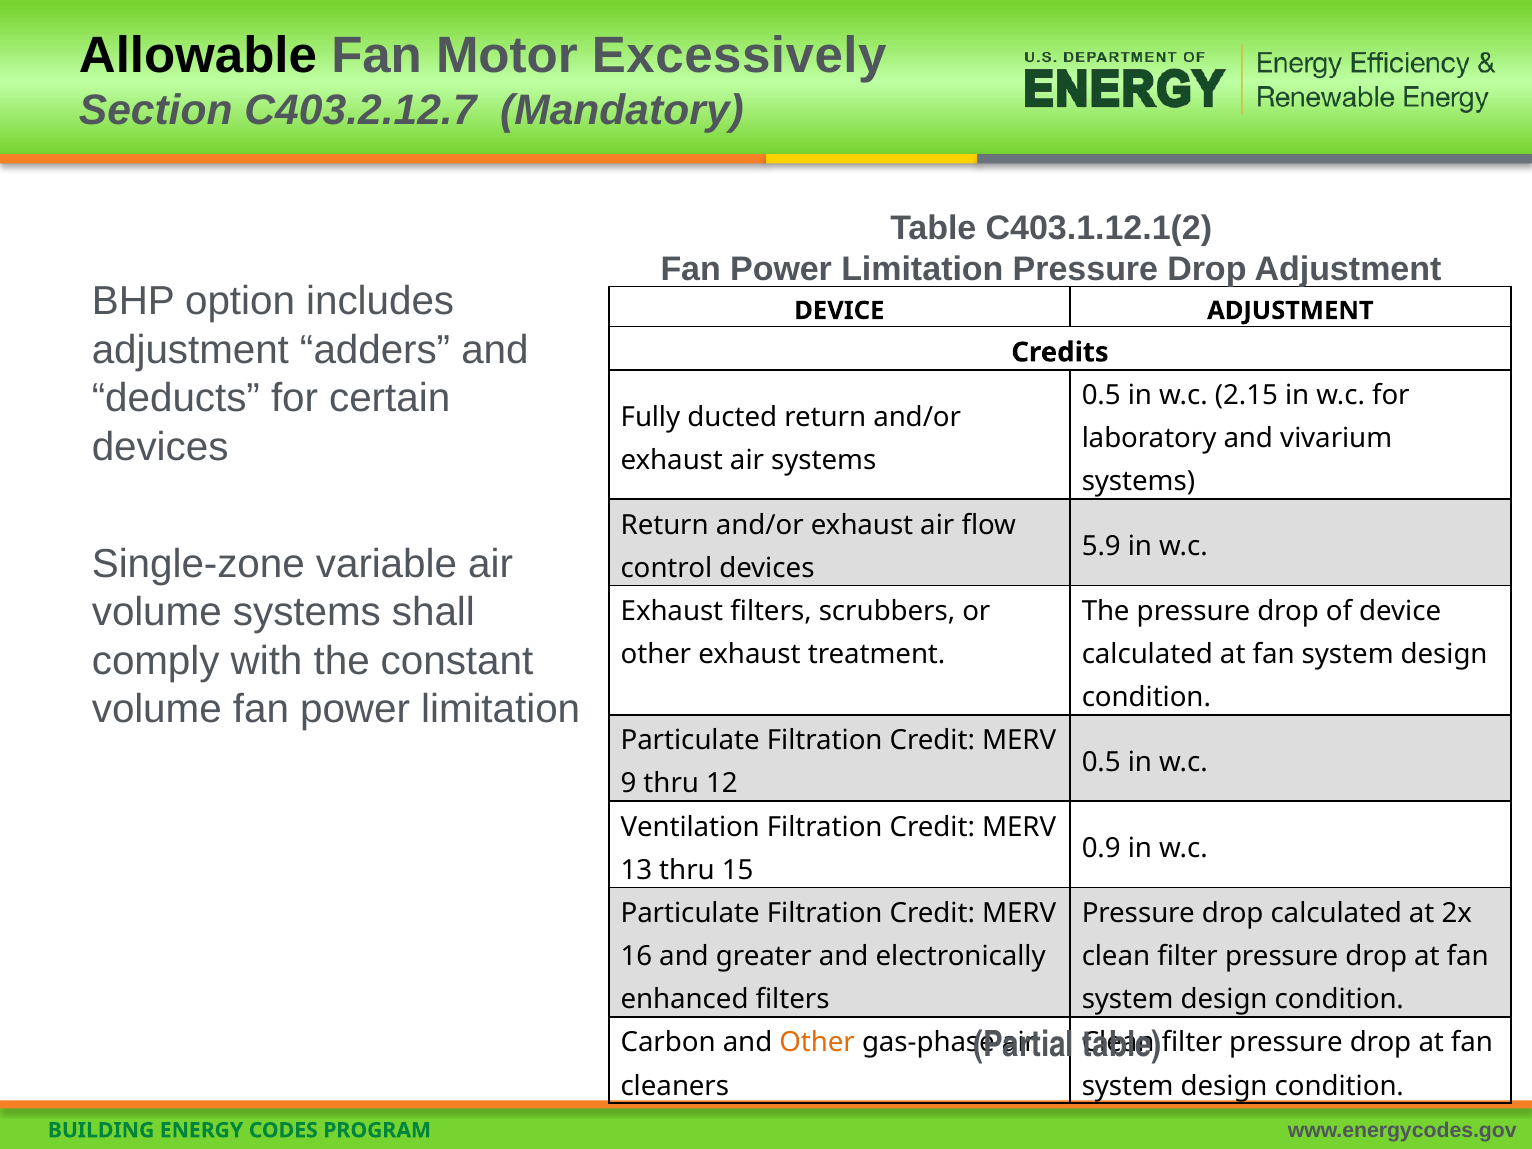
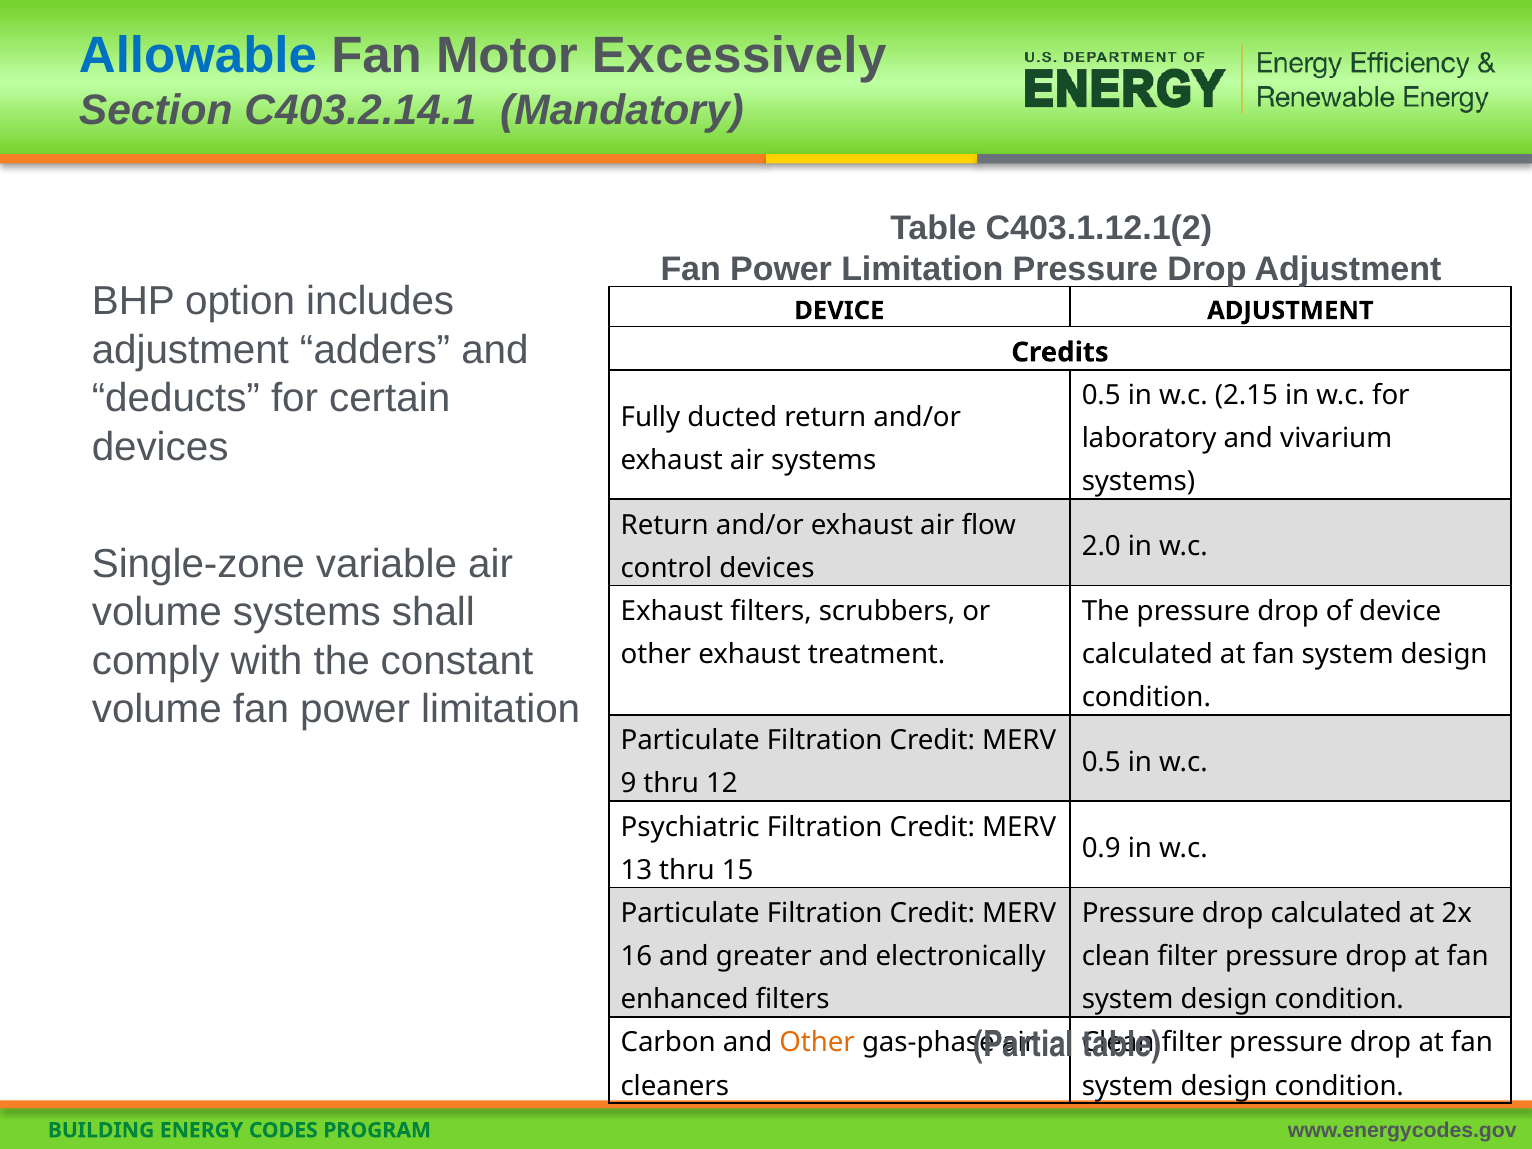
Allowable colour: black -> blue
C403.2.12.7: C403.2.12.7 -> C403.2.14.1
5.9: 5.9 -> 2.0
Ventilation: Ventilation -> Psychiatric
